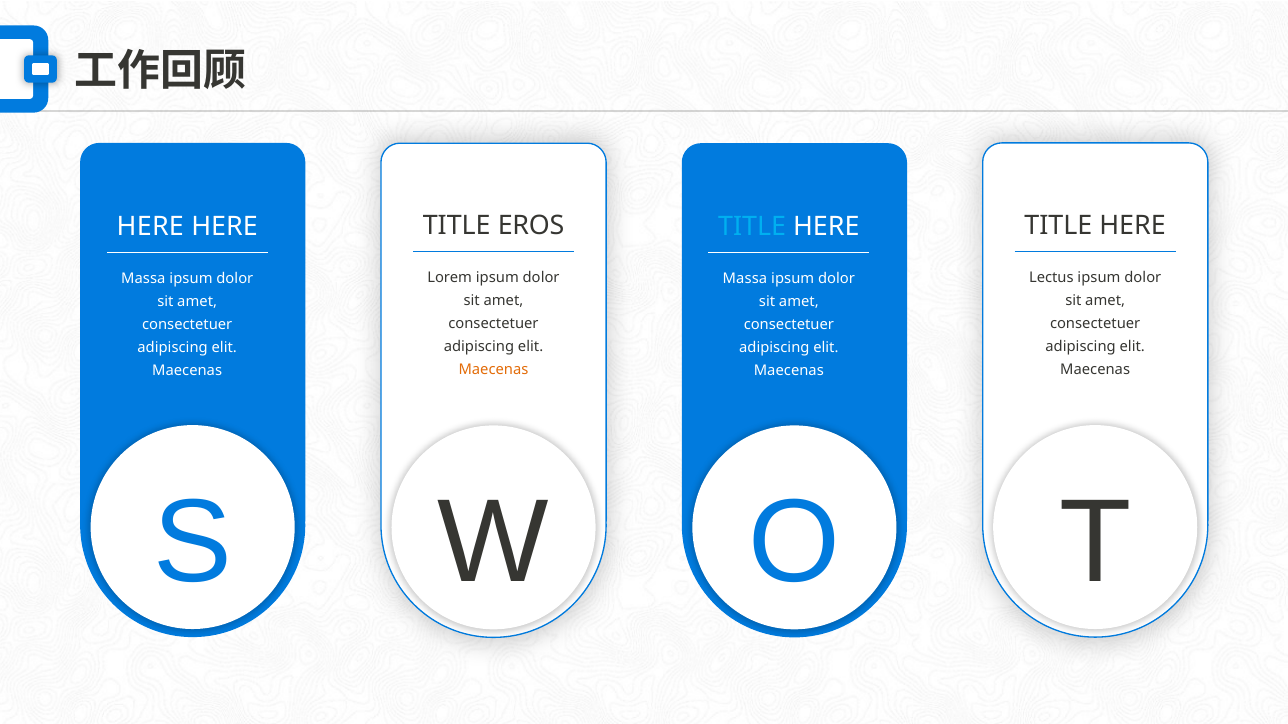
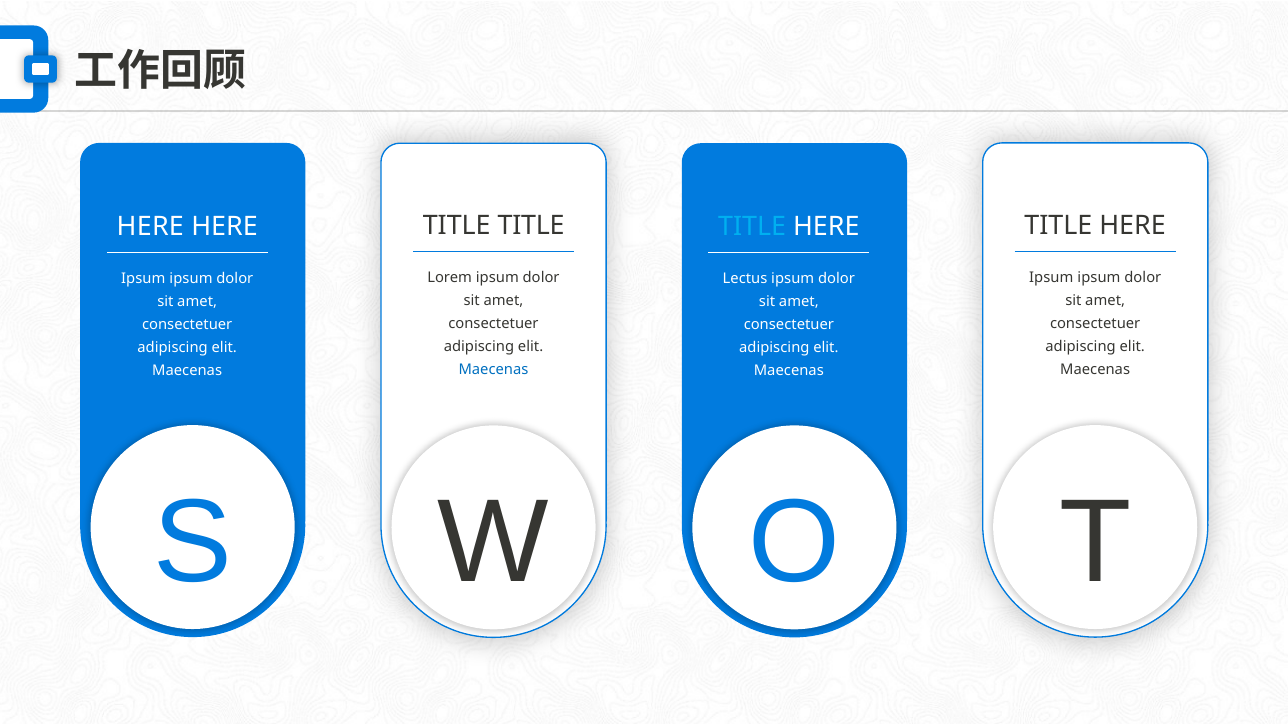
TITLE EROS: EROS -> TITLE
Lectus at (1051, 277): Lectus -> Ipsum
Massa at (143, 279): Massa -> Ipsum
Massa at (745, 279): Massa -> Lectus
Maecenas at (493, 369) colour: orange -> blue
